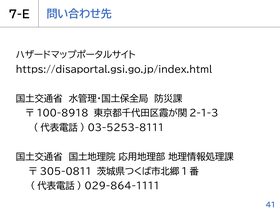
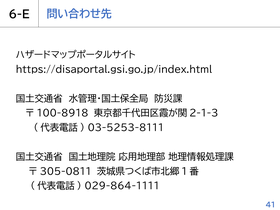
7-E: 7-E -> 6-E
